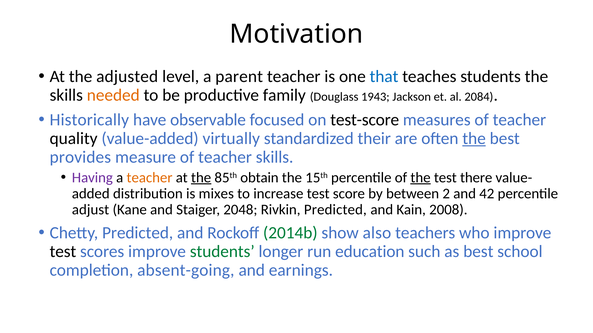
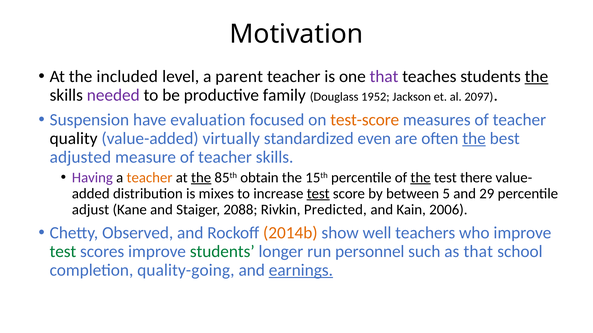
adjusted: adjusted -> included
that at (384, 77) colour: blue -> purple
the at (536, 77) underline: none -> present
needed colour: orange -> purple
1943: 1943 -> 1952
2084: 2084 -> 2097
Historically: Historically -> Suspension
observable: observable -> evaluation
test-score colour: black -> orange
their: their -> even
provides: provides -> adjusted
test at (318, 194) underline: none -> present
2: 2 -> 5
42: 42 -> 29
2048: 2048 -> 2088
2008: 2008 -> 2006
Chetty Predicted: Predicted -> Observed
2014b colour: green -> orange
also: also -> well
test at (63, 252) colour: black -> green
education: education -> personnel
as best: best -> that
absent-going: absent-going -> quality-going
earnings underline: none -> present
